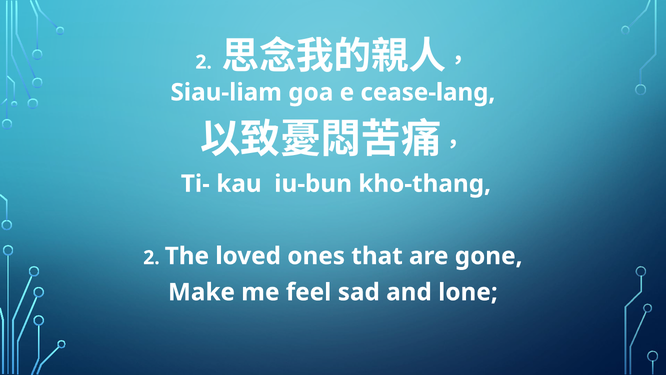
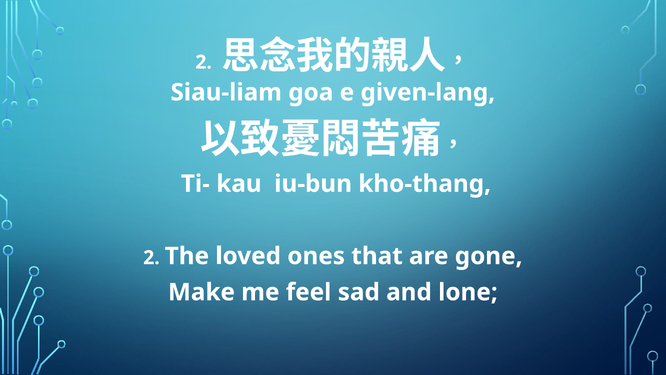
cease-lang: cease-lang -> given-lang
